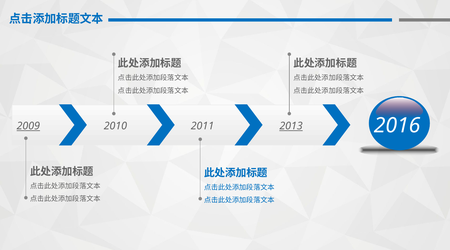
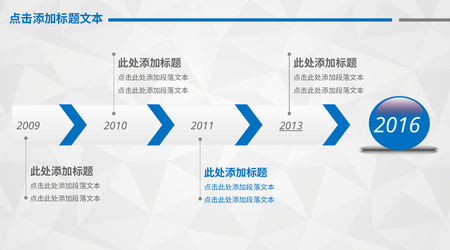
2009 underline: present -> none
